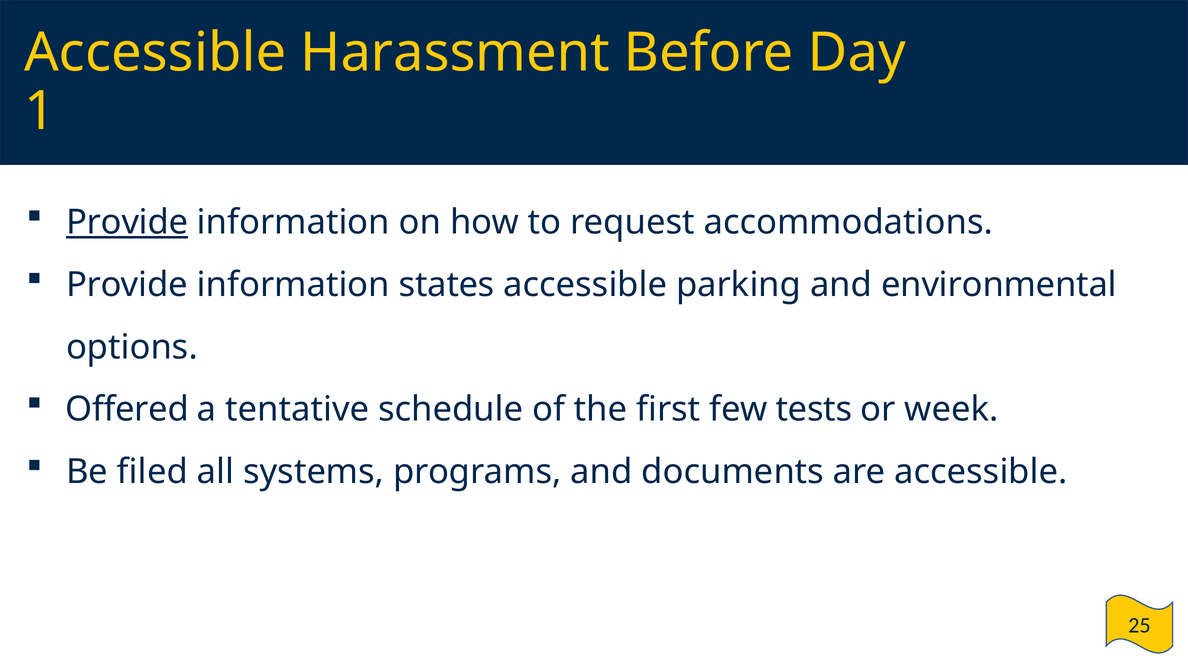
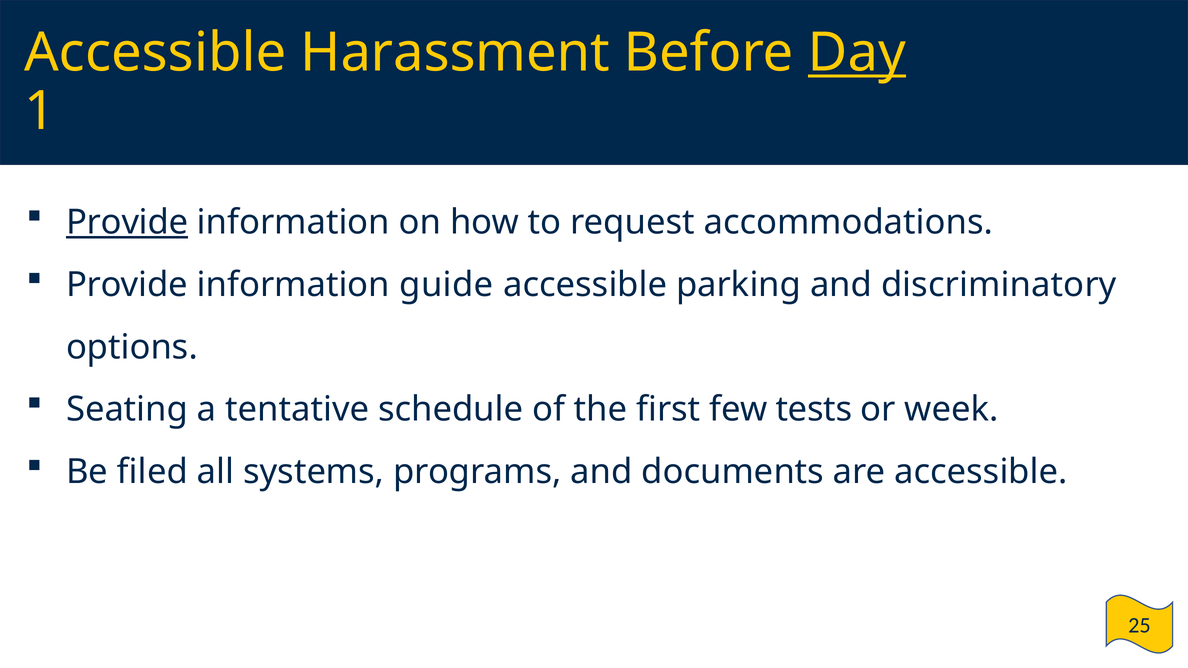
Day underline: none -> present
states: states -> guide
environmental: environmental -> discriminatory
Offered: Offered -> Seating
